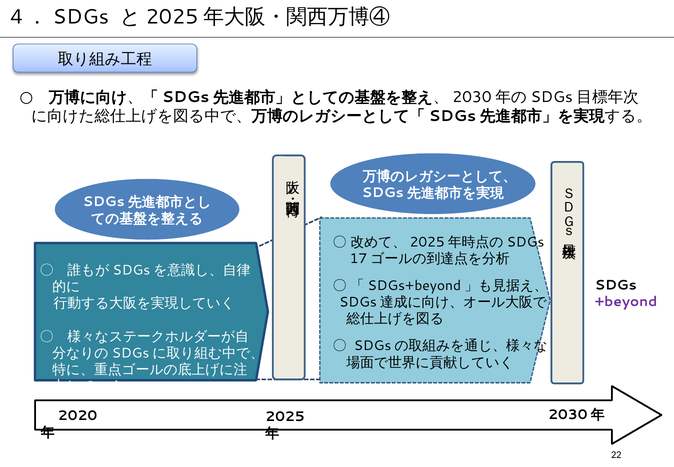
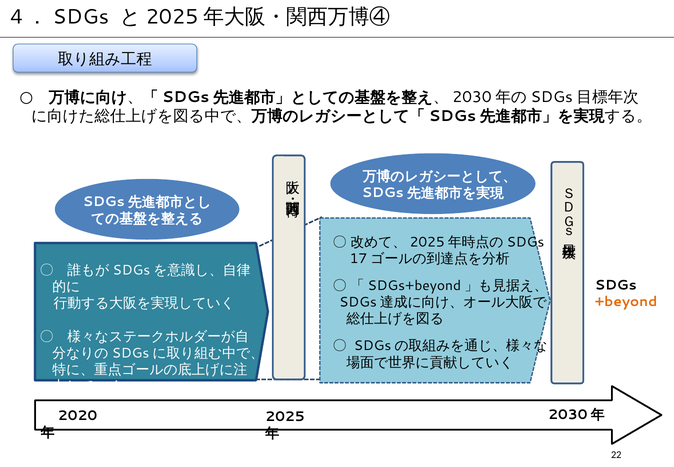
+beyond colour: purple -> orange
